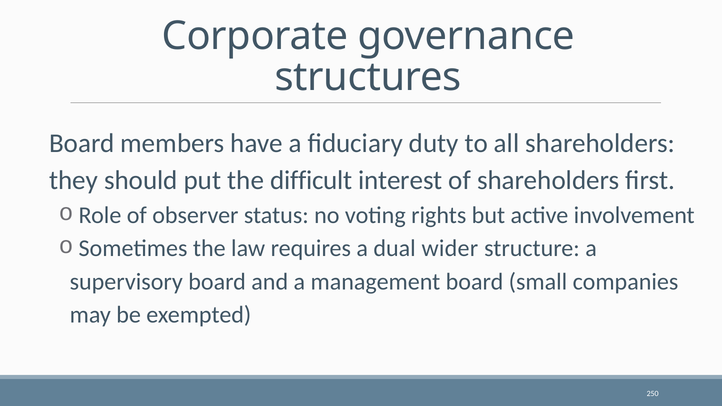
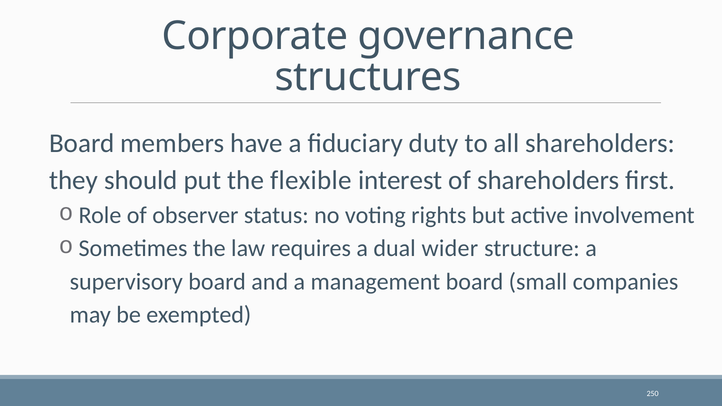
difficult: difficult -> flexible
